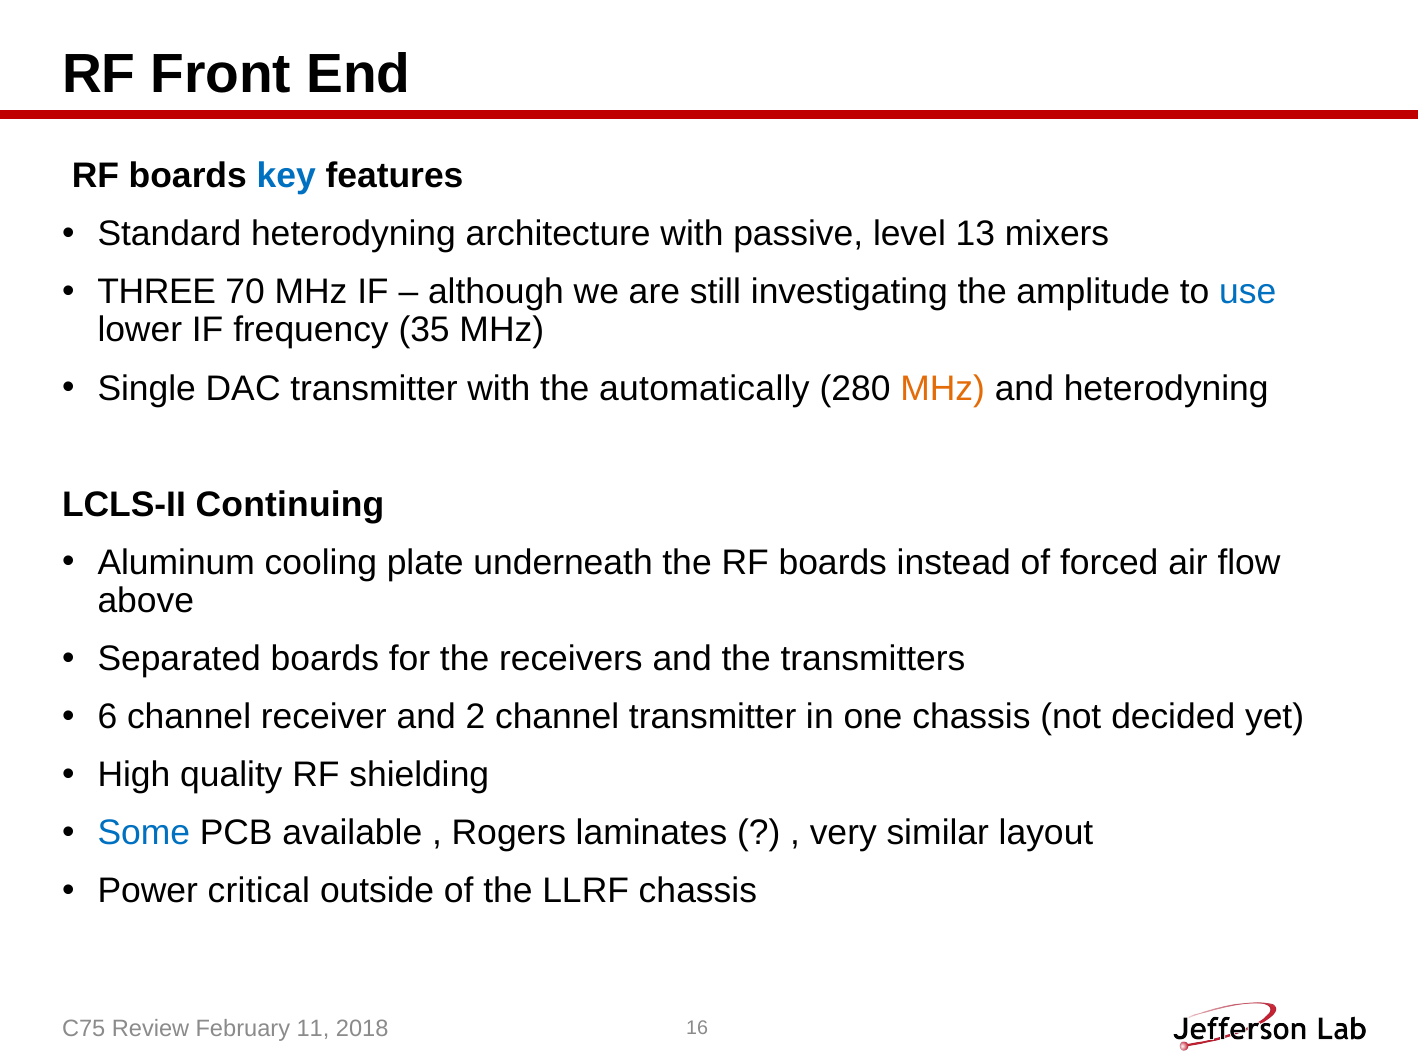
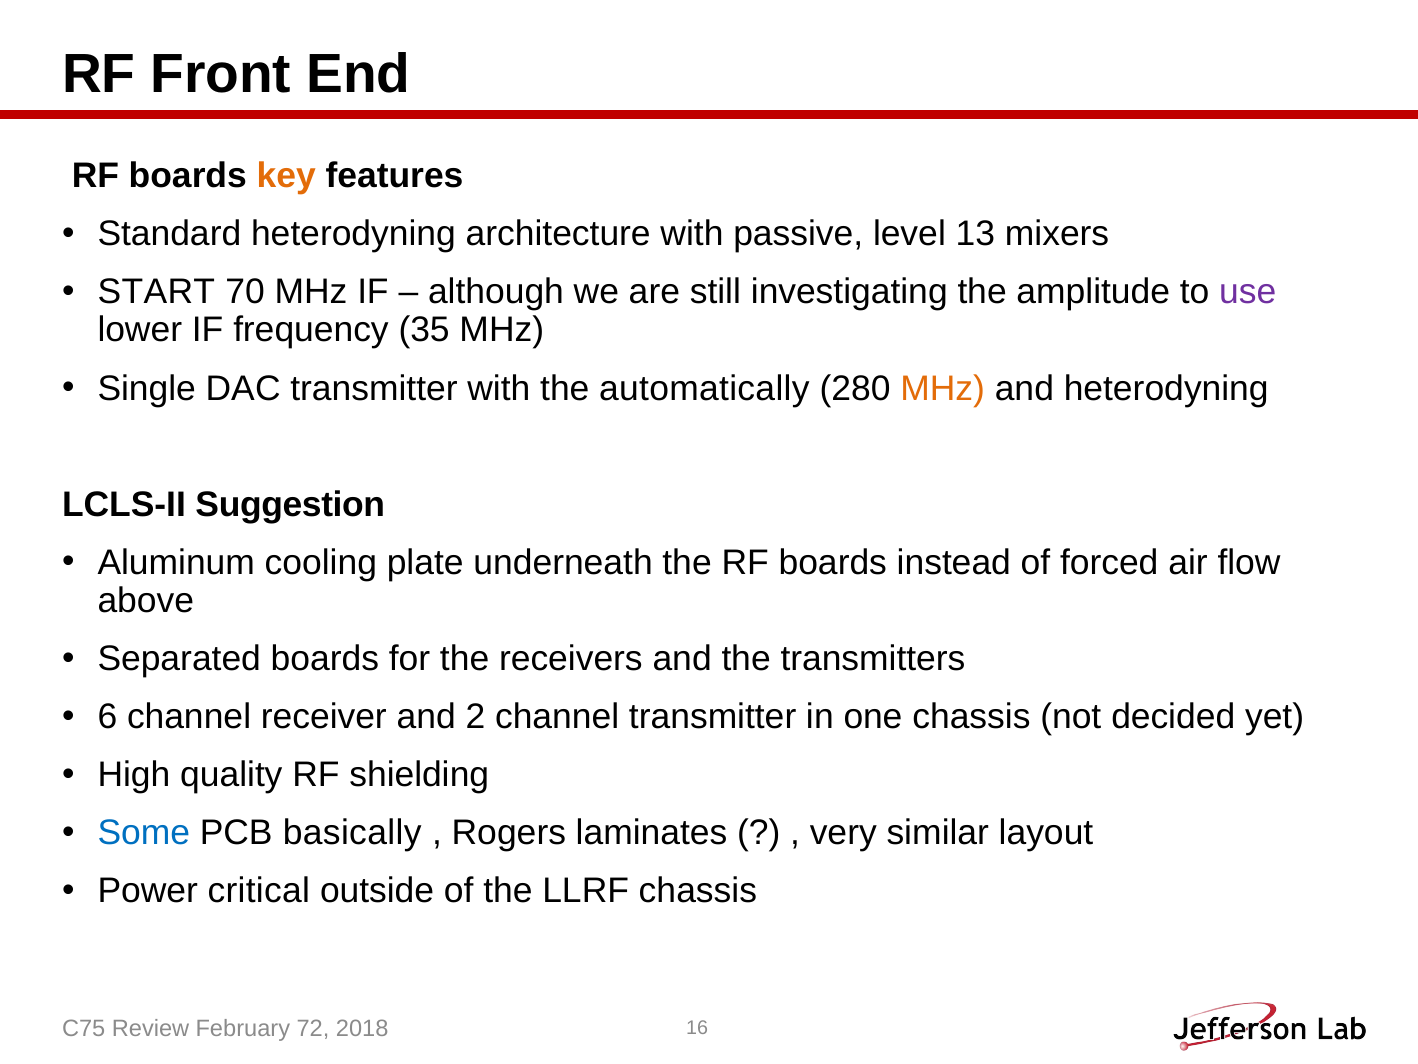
key colour: blue -> orange
THREE: THREE -> START
use colour: blue -> purple
Continuing: Continuing -> Suggestion
available: available -> basically
11: 11 -> 72
